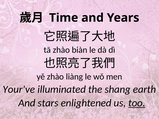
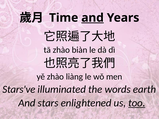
and at (93, 18) underline: none -> present
Your've: Your've -> Stars've
shang: shang -> words
